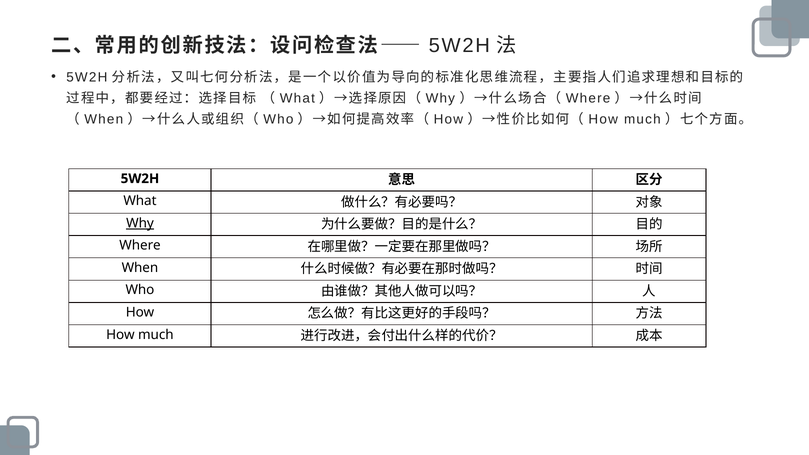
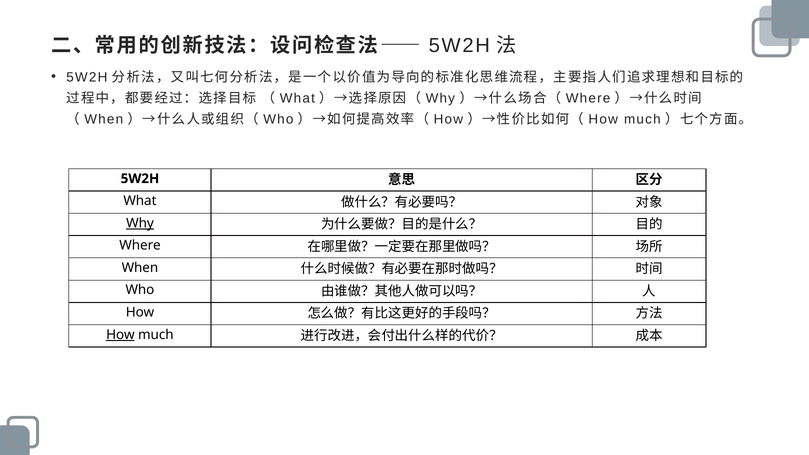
How at (120, 335) underline: none -> present
